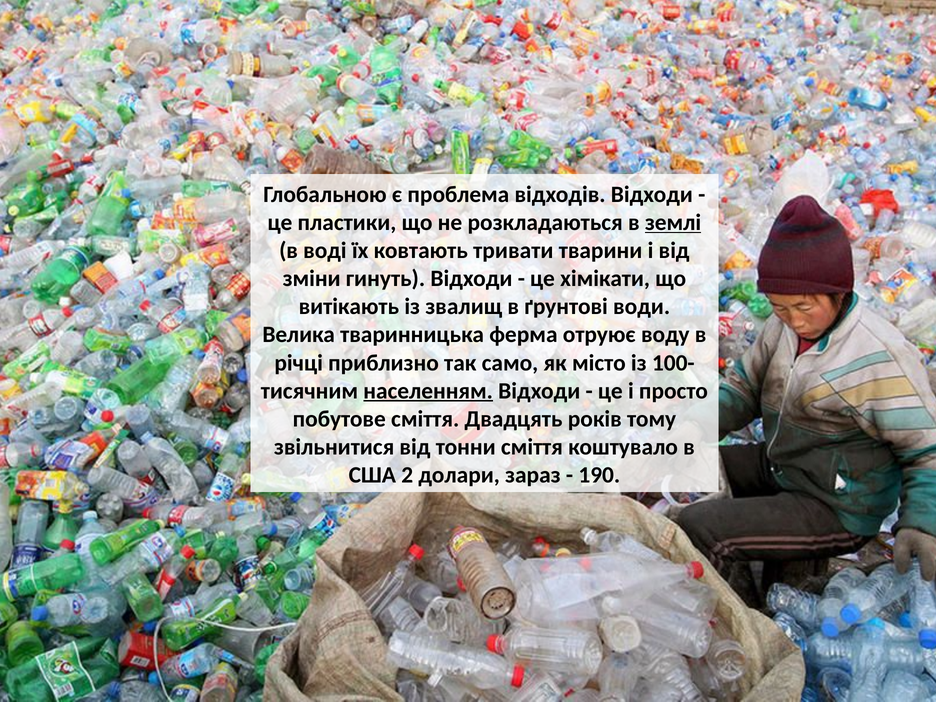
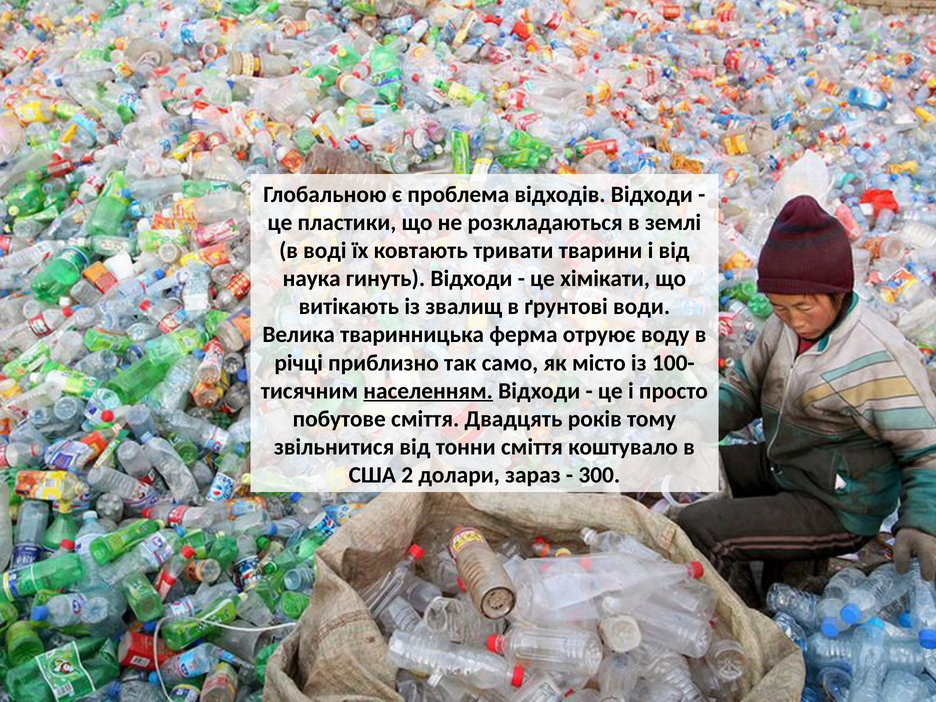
землі underline: present -> none
зміни: зміни -> наука
190: 190 -> 300
